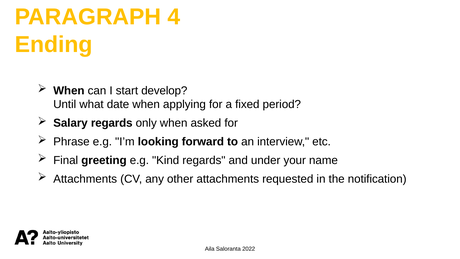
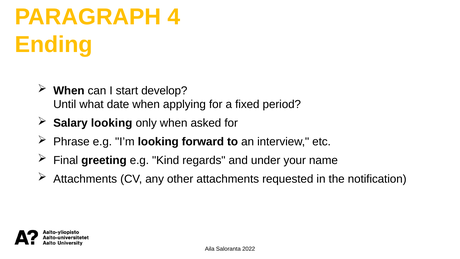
Salary regards: regards -> looking
